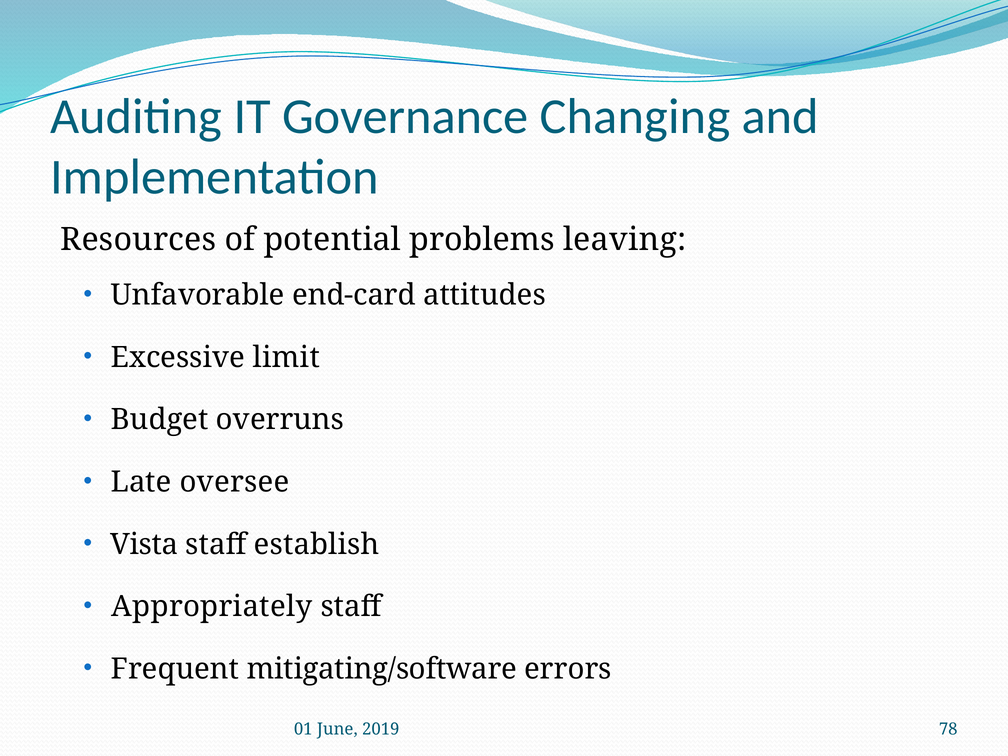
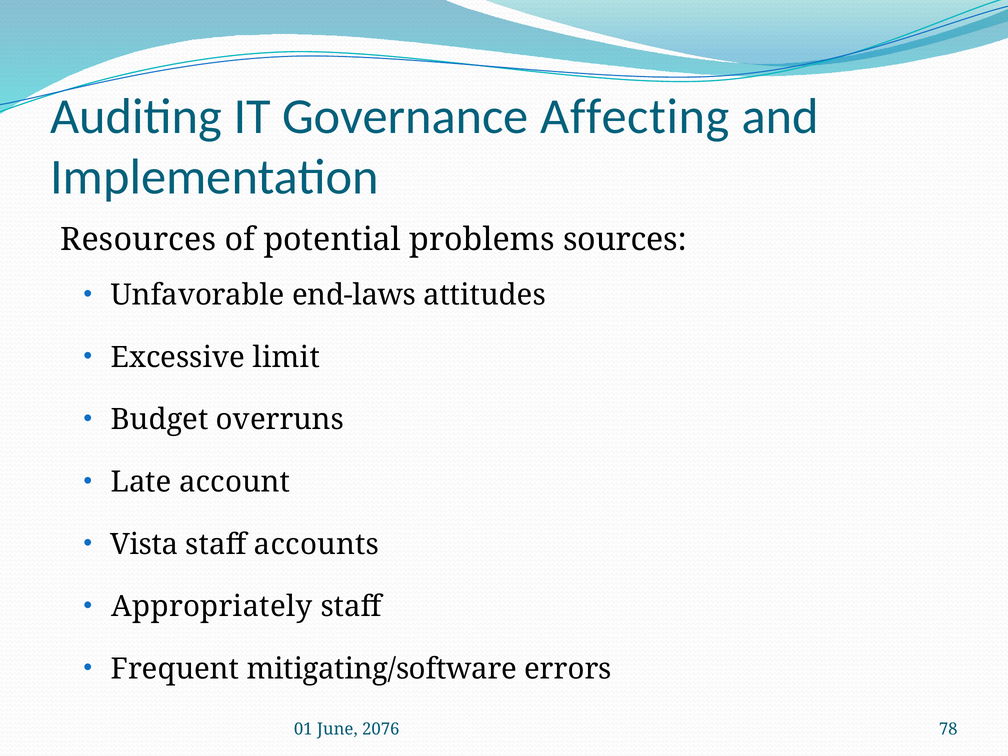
Changing: Changing -> Affecting
leaving: leaving -> sources
end-card: end-card -> end-laws
oversee: oversee -> account
establish: establish -> accounts
2019: 2019 -> 2076
